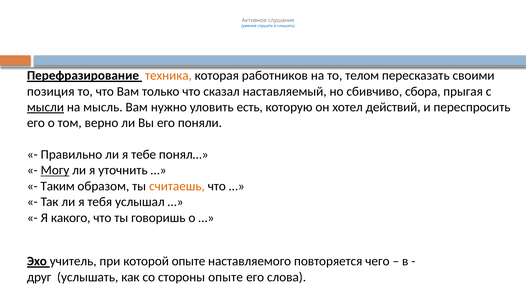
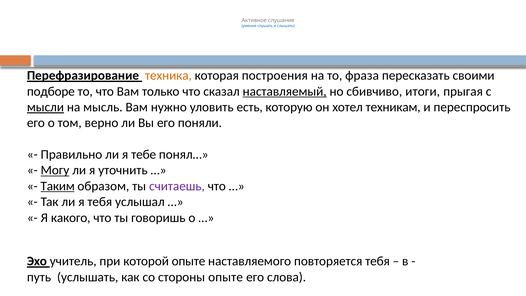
работников: работников -> построения
телом: телом -> фраза
позиция: позиция -> подборе
наставляемый underline: none -> present
сбора: сбора -> итоги
действий: действий -> техникам
Таким underline: none -> present
считаешь colour: orange -> purple
повторяется чего: чего -> тебя
друг: друг -> путь
